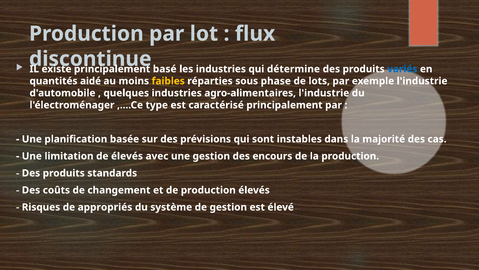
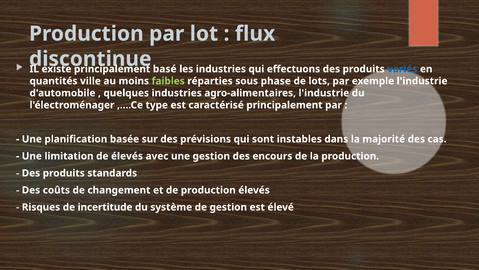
détermine: détermine -> effectuons
aidé: aidé -> ville
faibles colour: yellow -> light green
appropriés: appropriés -> incertitude
